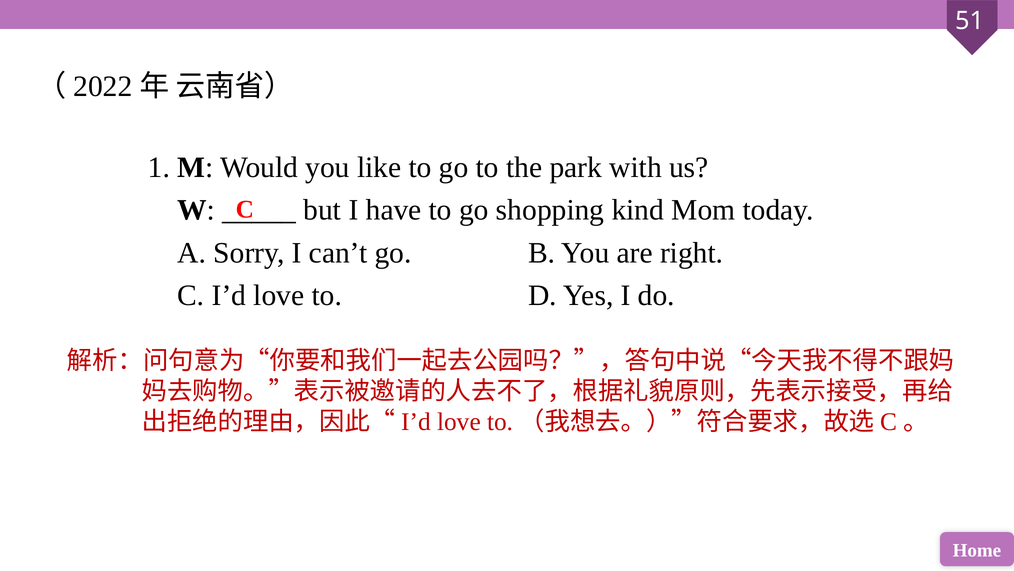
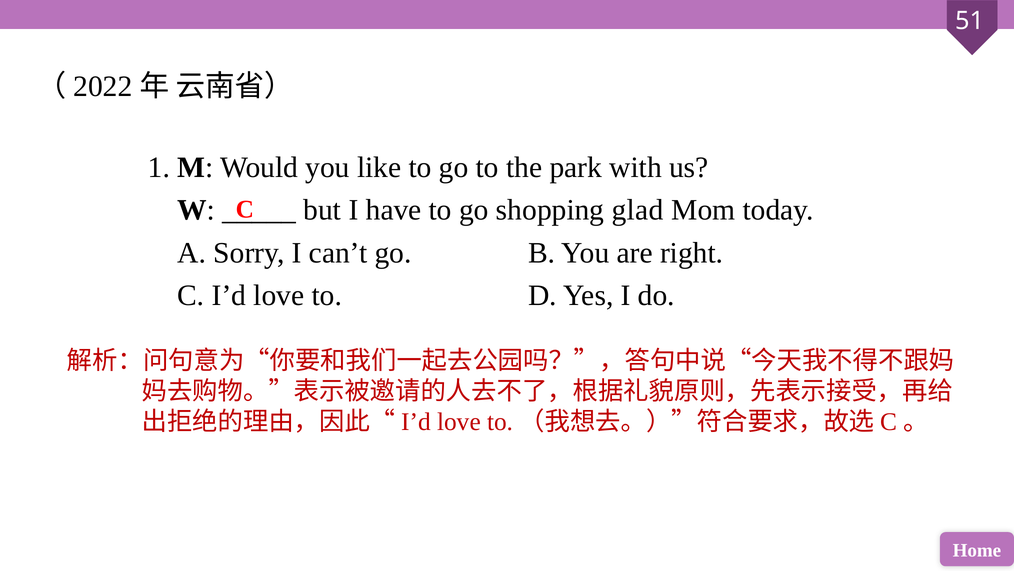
kind: kind -> glad
